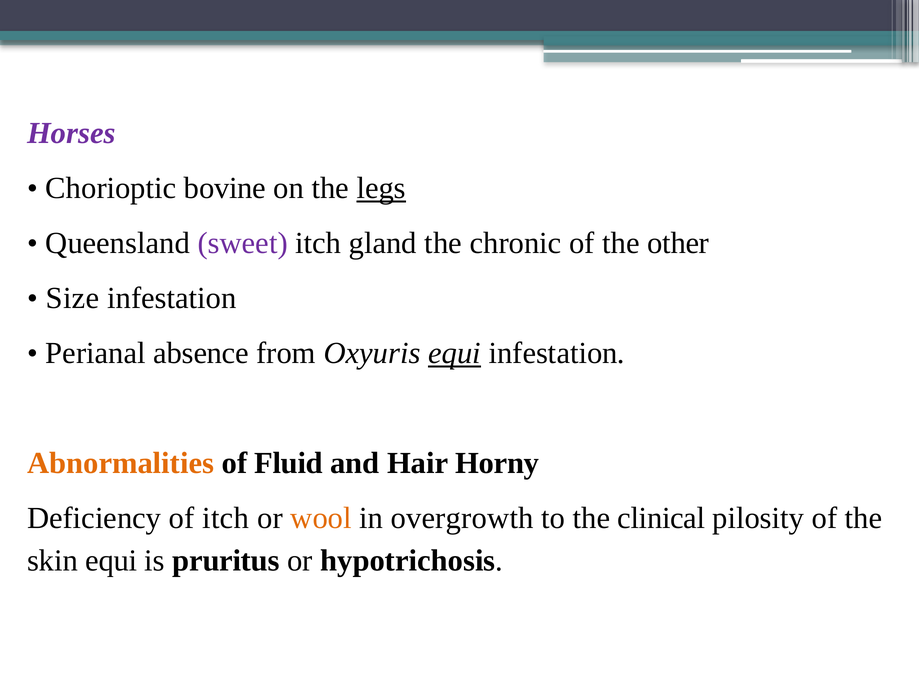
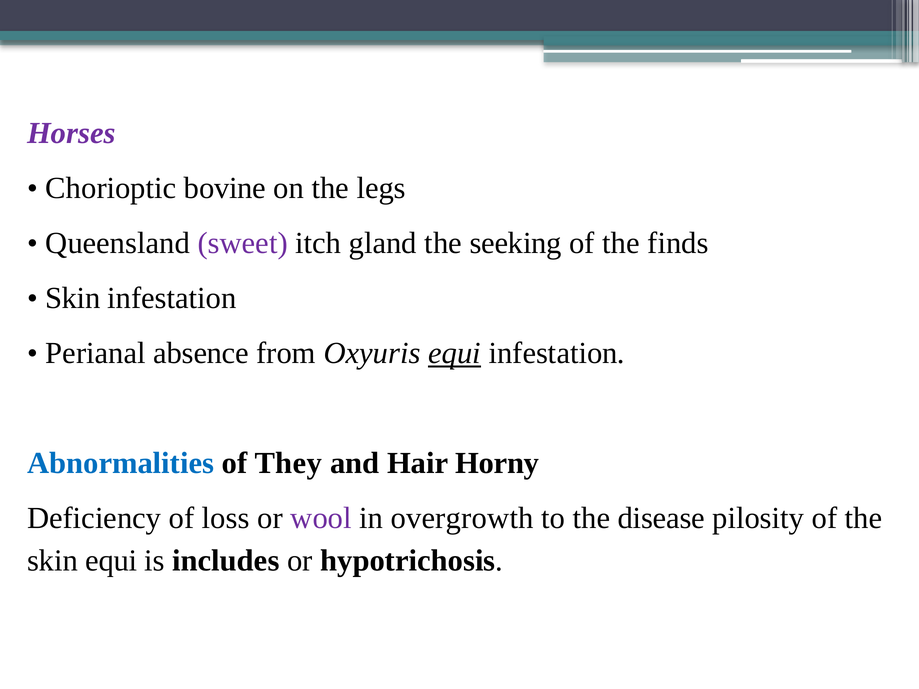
legs underline: present -> none
chronic: chronic -> seeking
other: other -> finds
Size at (72, 298): Size -> Skin
Abnormalities colour: orange -> blue
Fluid: Fluid -> They
of itch: itch -> loss
wool colour: orange -> purple
clinical: clinical -> disease
pruritus: pruritus -> includes
